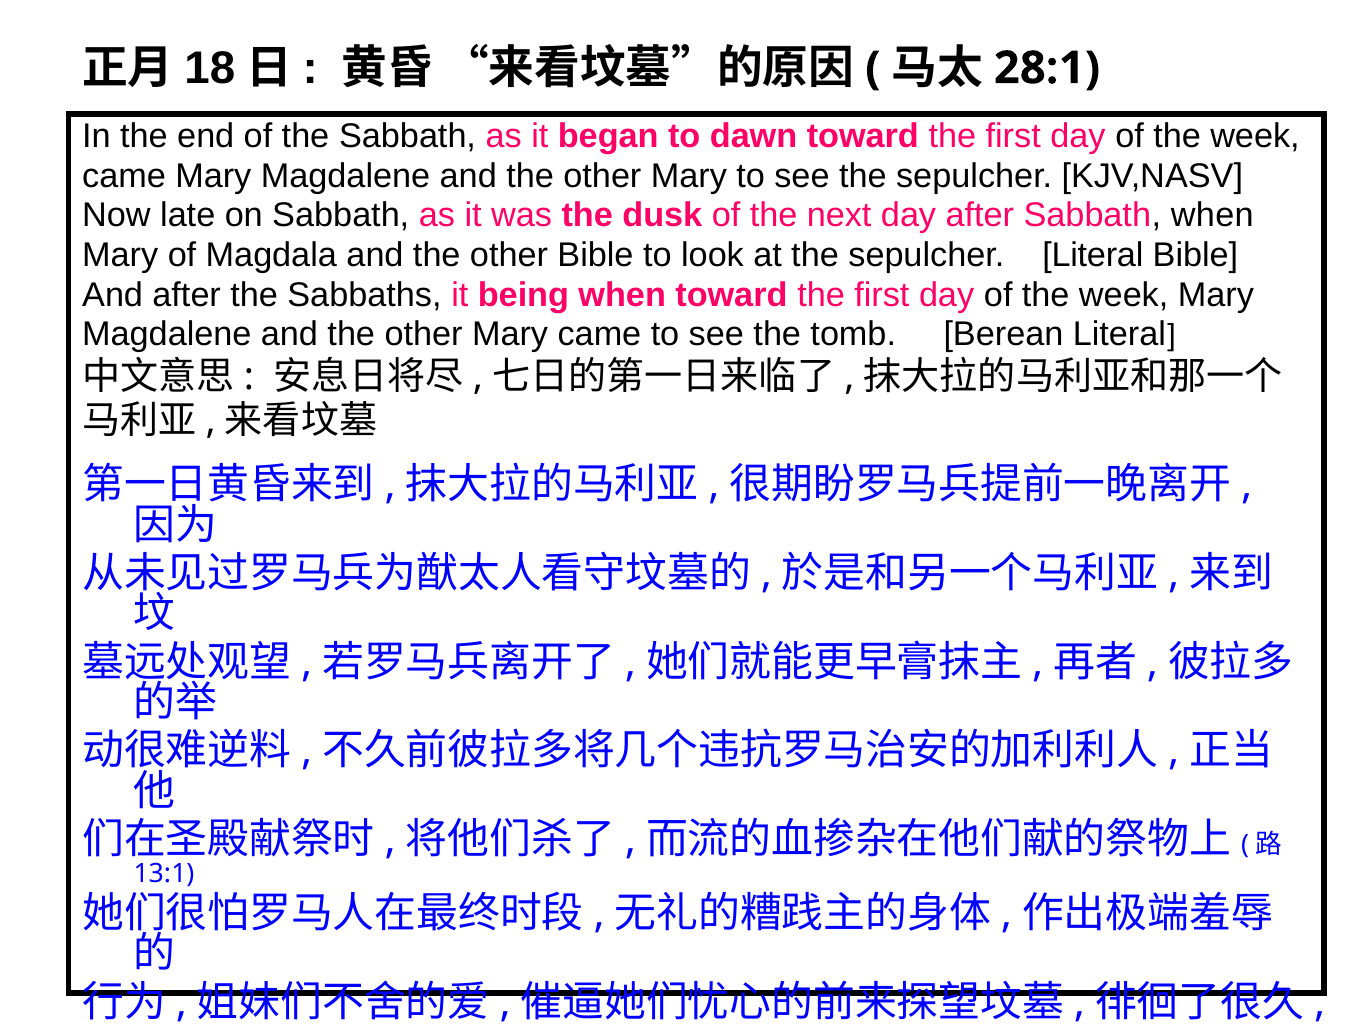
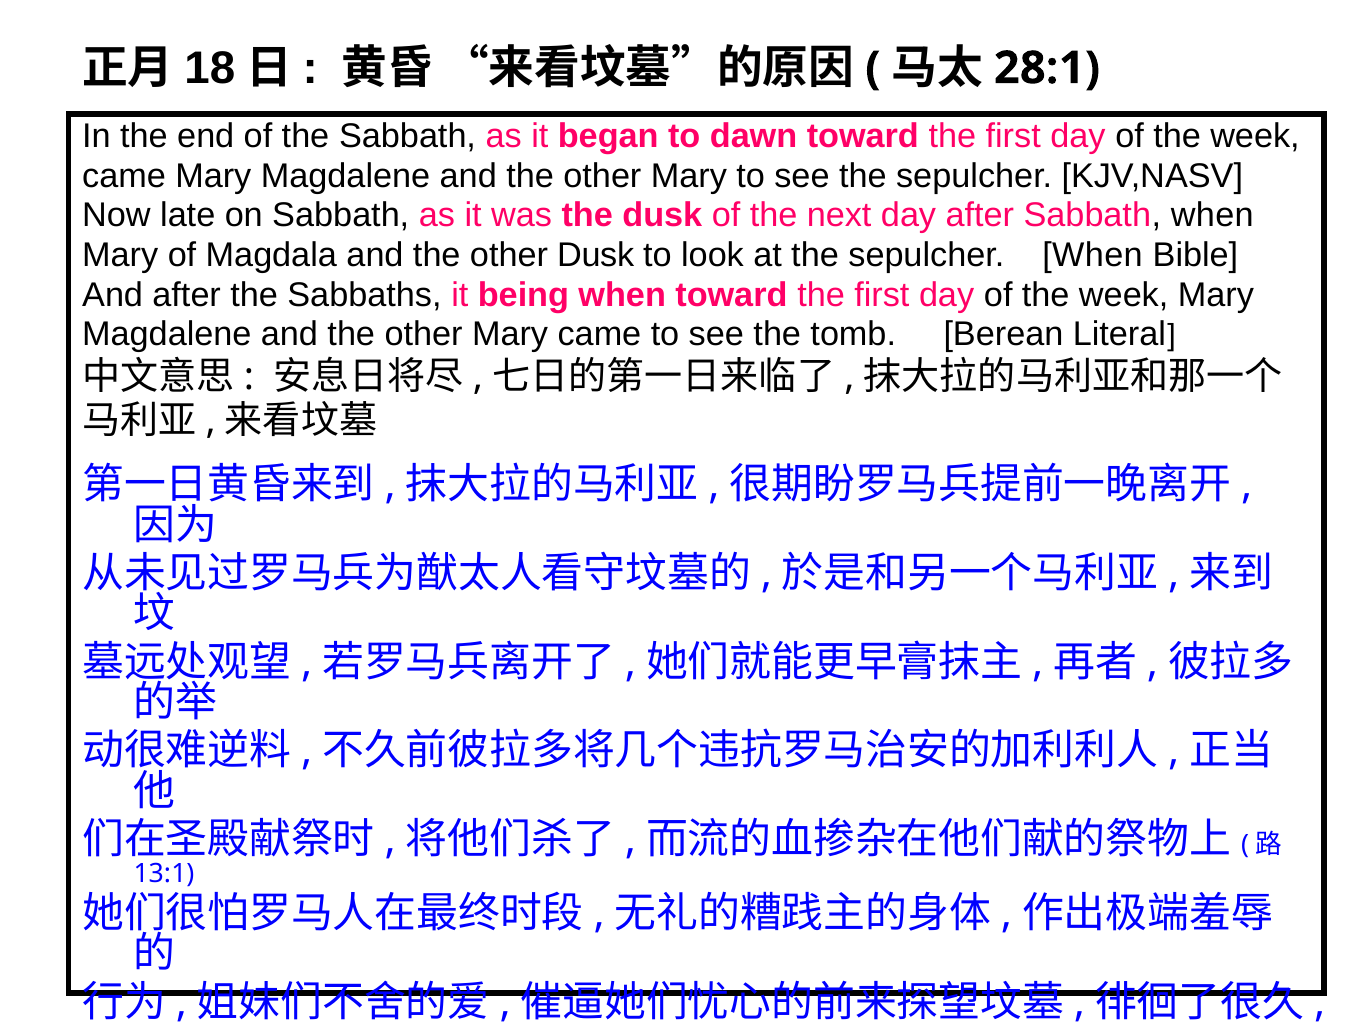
other Bible: Bible -> Dusk
sepulcher Literal: Literal -> When
